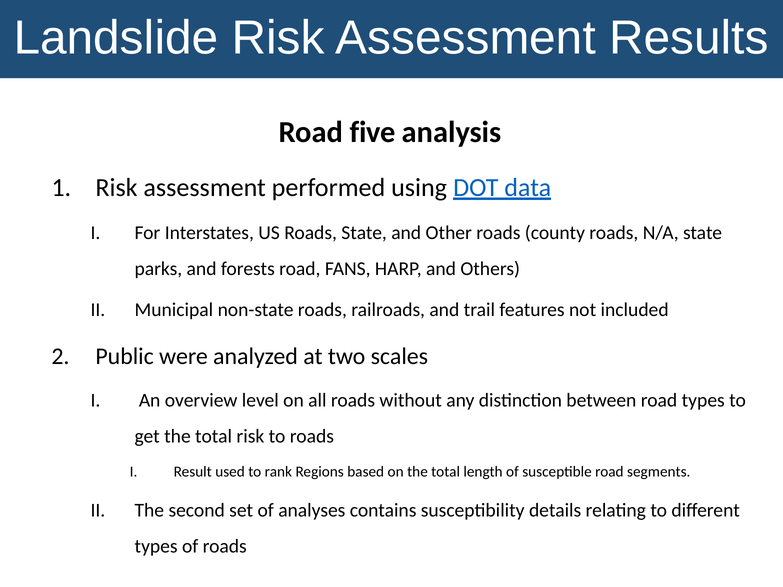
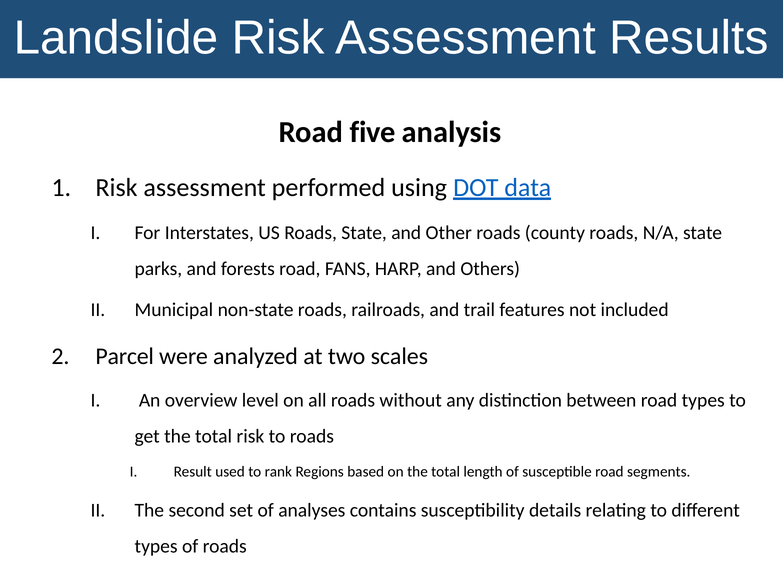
Public: Public -> Parcel
